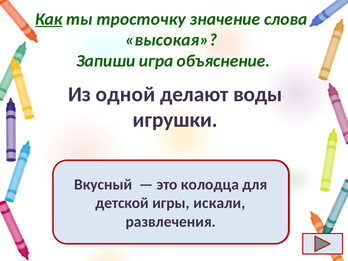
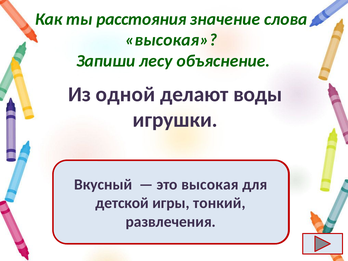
Как underline: present -> none
тросточку: тросточку -> расстояния
игра: игра -> лесу
это колодца: колодца -> высокая
искали: искали -> тонкий
